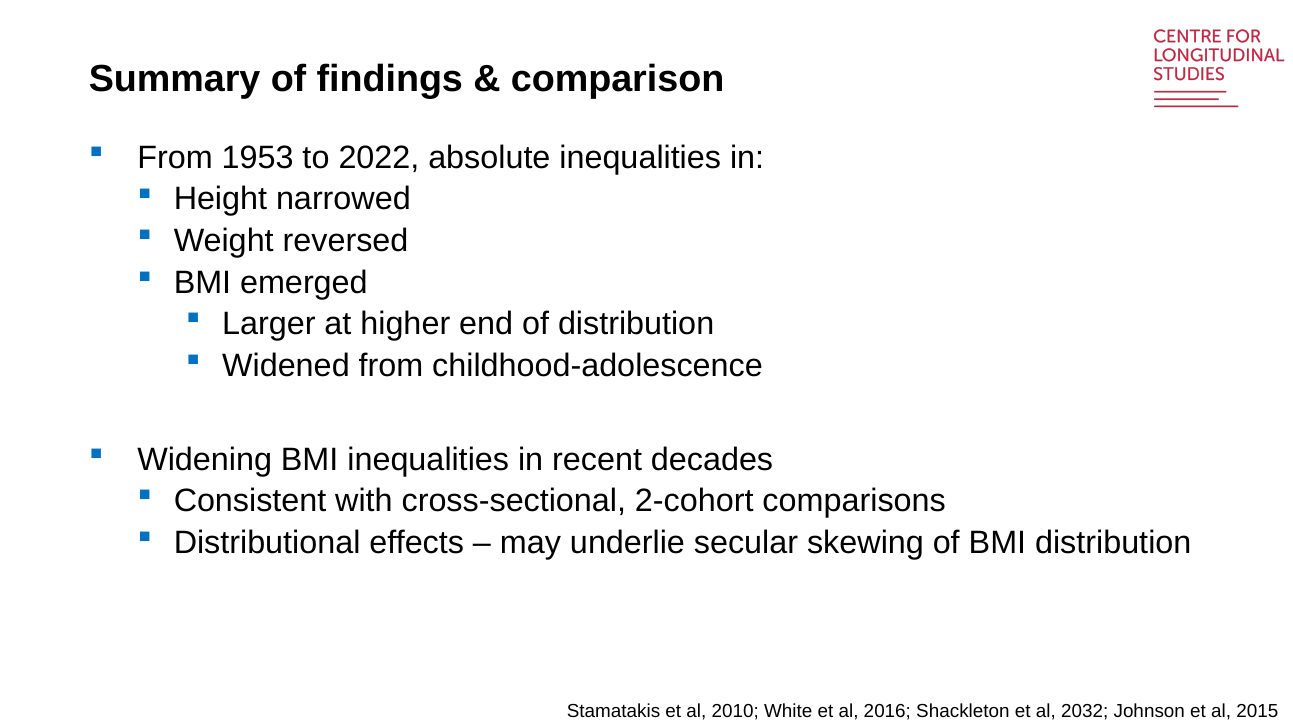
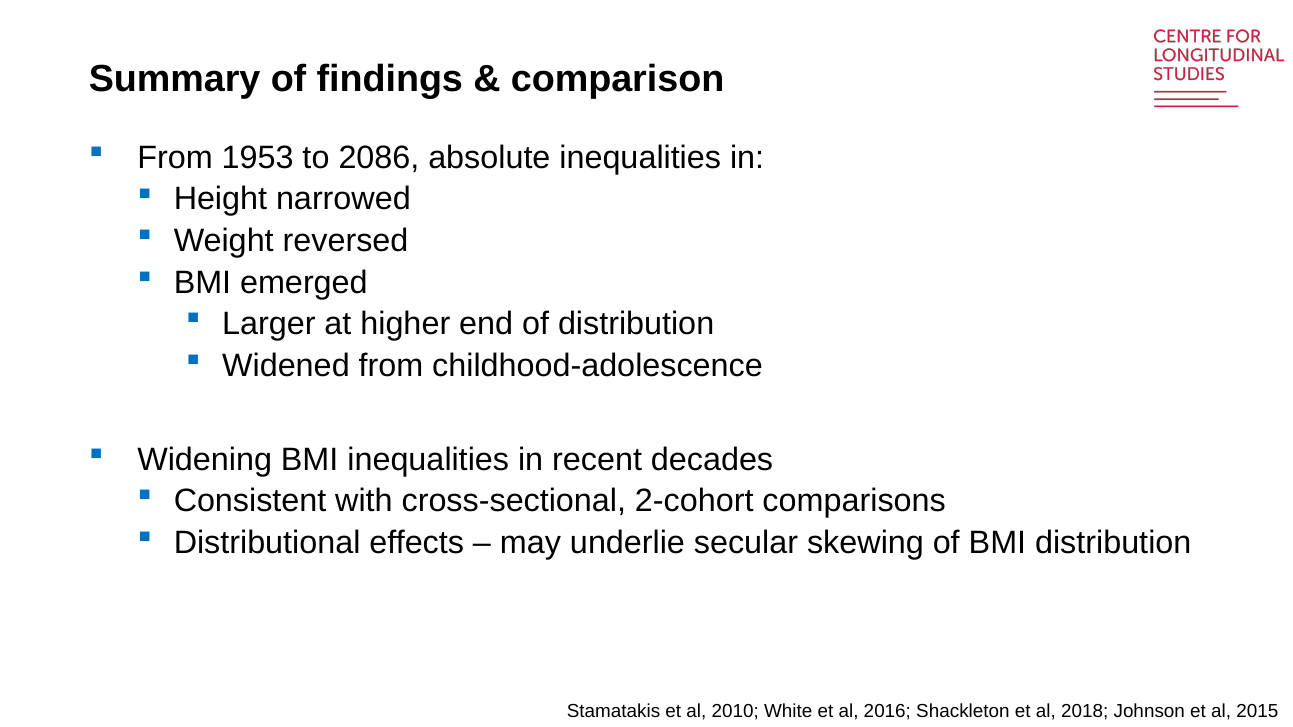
2022: 2022 -> 2086
2032: 2032 -> 2018
